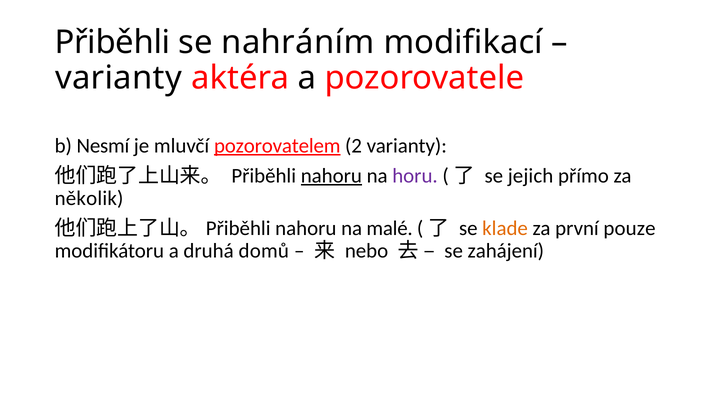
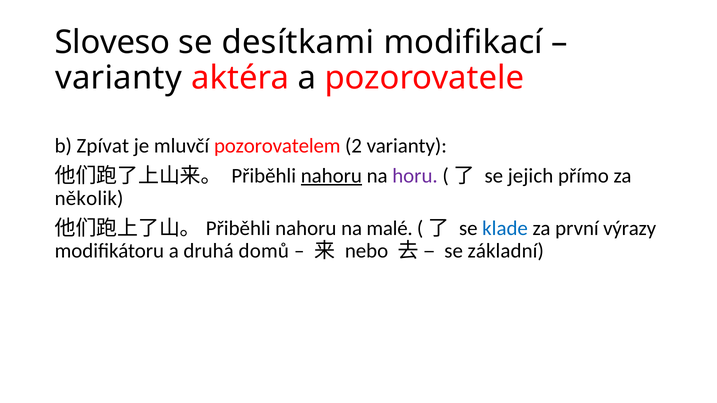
Přiběhli at (112, 42): Přiběhli -> Sloveso
nahráním: nahráním -> desítkami
Nesmí: Nesmí -> Zpívat
pozorovatelem underline: present -> none
klade colour: orange -> blue
pouze: pouze -> výrazy
zahájení: zahájení -> základní
